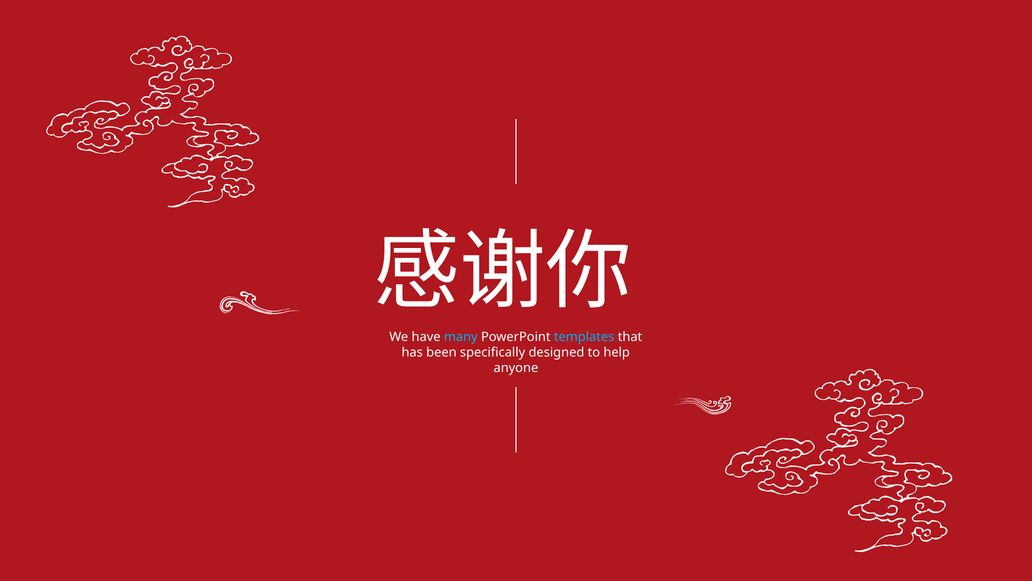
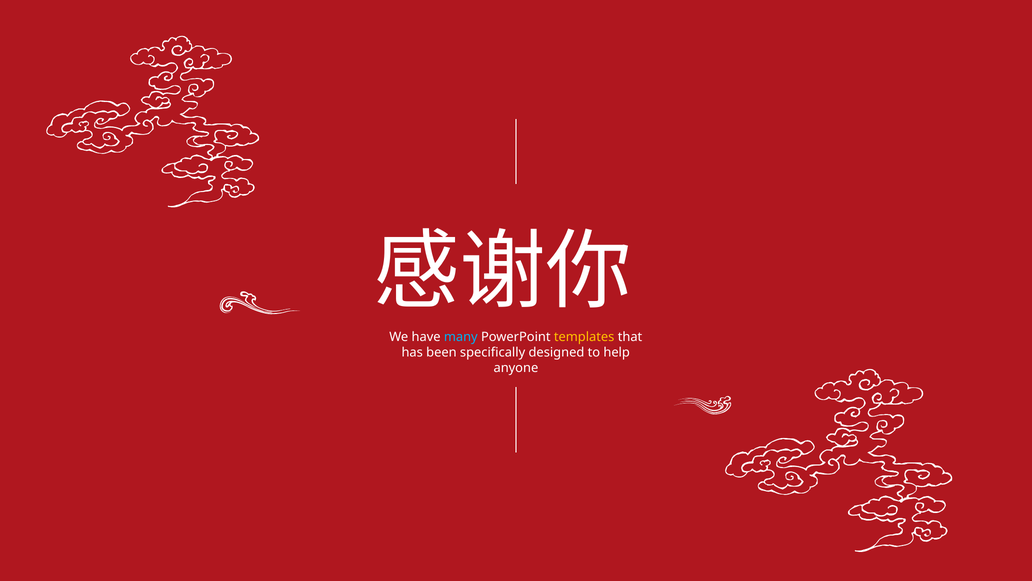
templates colour: light blue -> yellow
